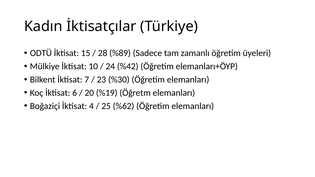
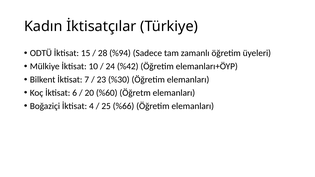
%89: %89 -> %94
%19: %19 -> %60
%62: %62 -> %66
